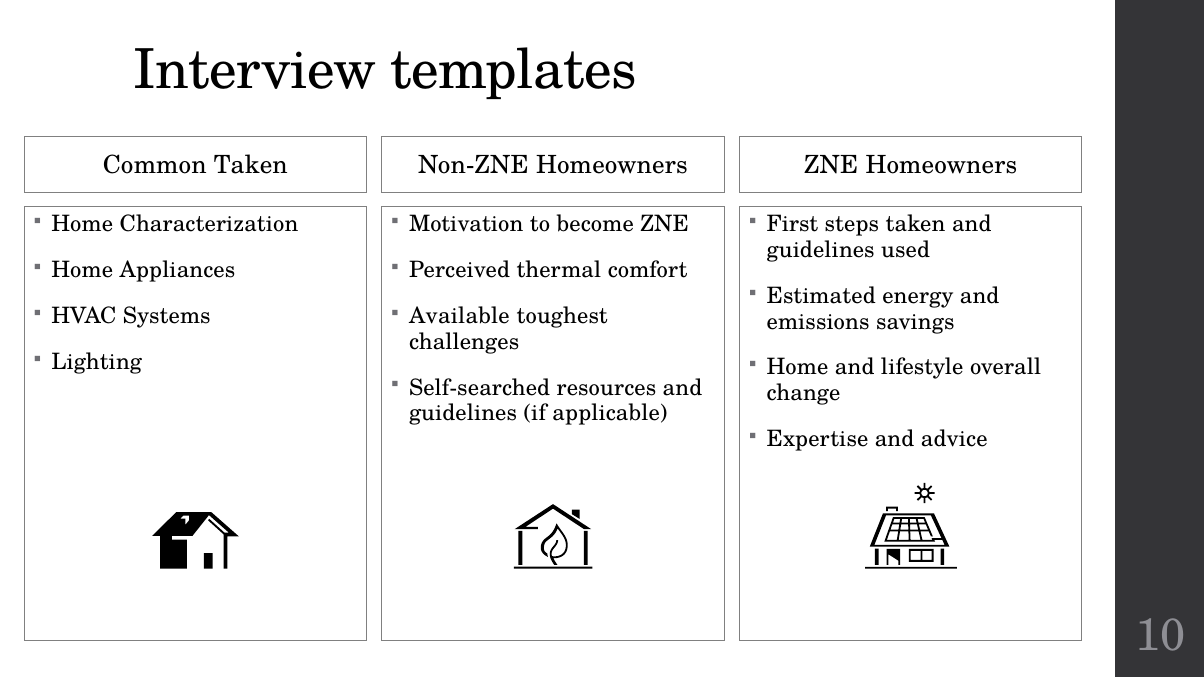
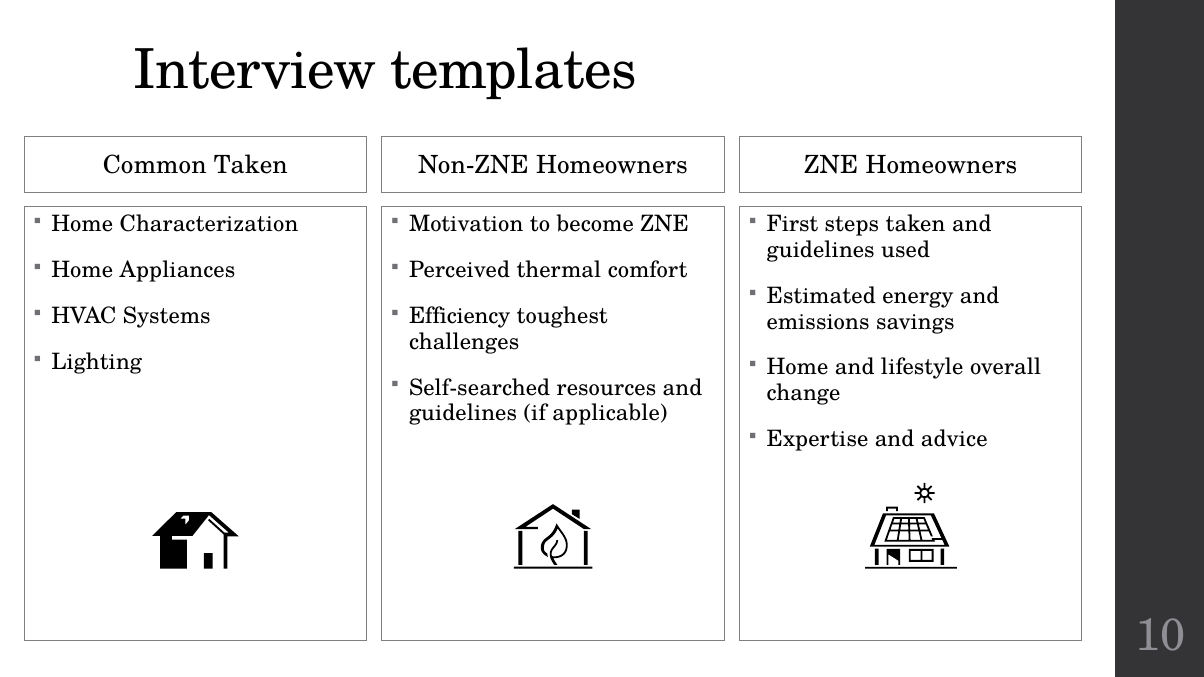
Available: Available -> Efficiency
